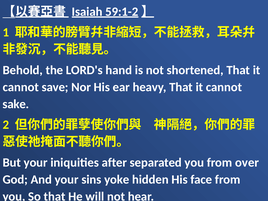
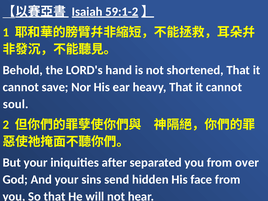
sake: sake -> soul
yoke: yoke -> send
